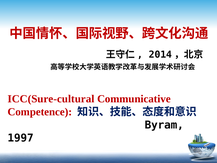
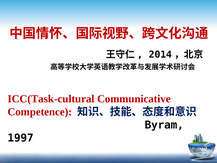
ICC(Sure-cultural: ICC(Sure-cultural -> ICC(Task-cultural
